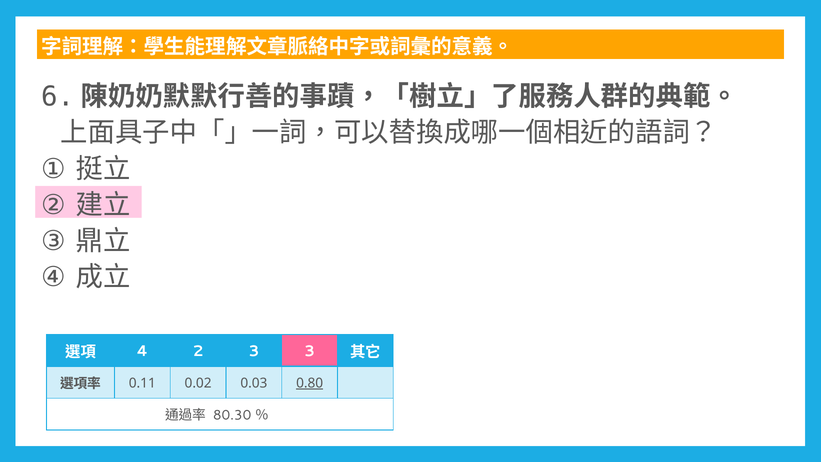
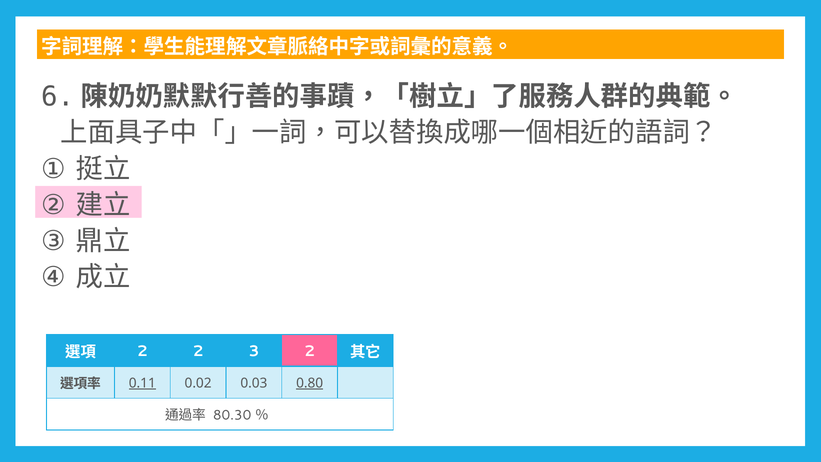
4 at (142, 351): 4 -> 2
3 3: 3 -> 2
0.11 underline: none -> present
